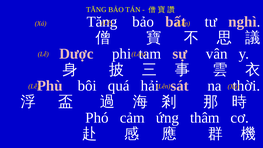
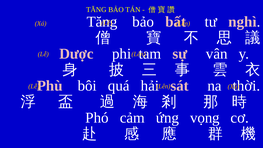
thâm: thâm -> vọng
